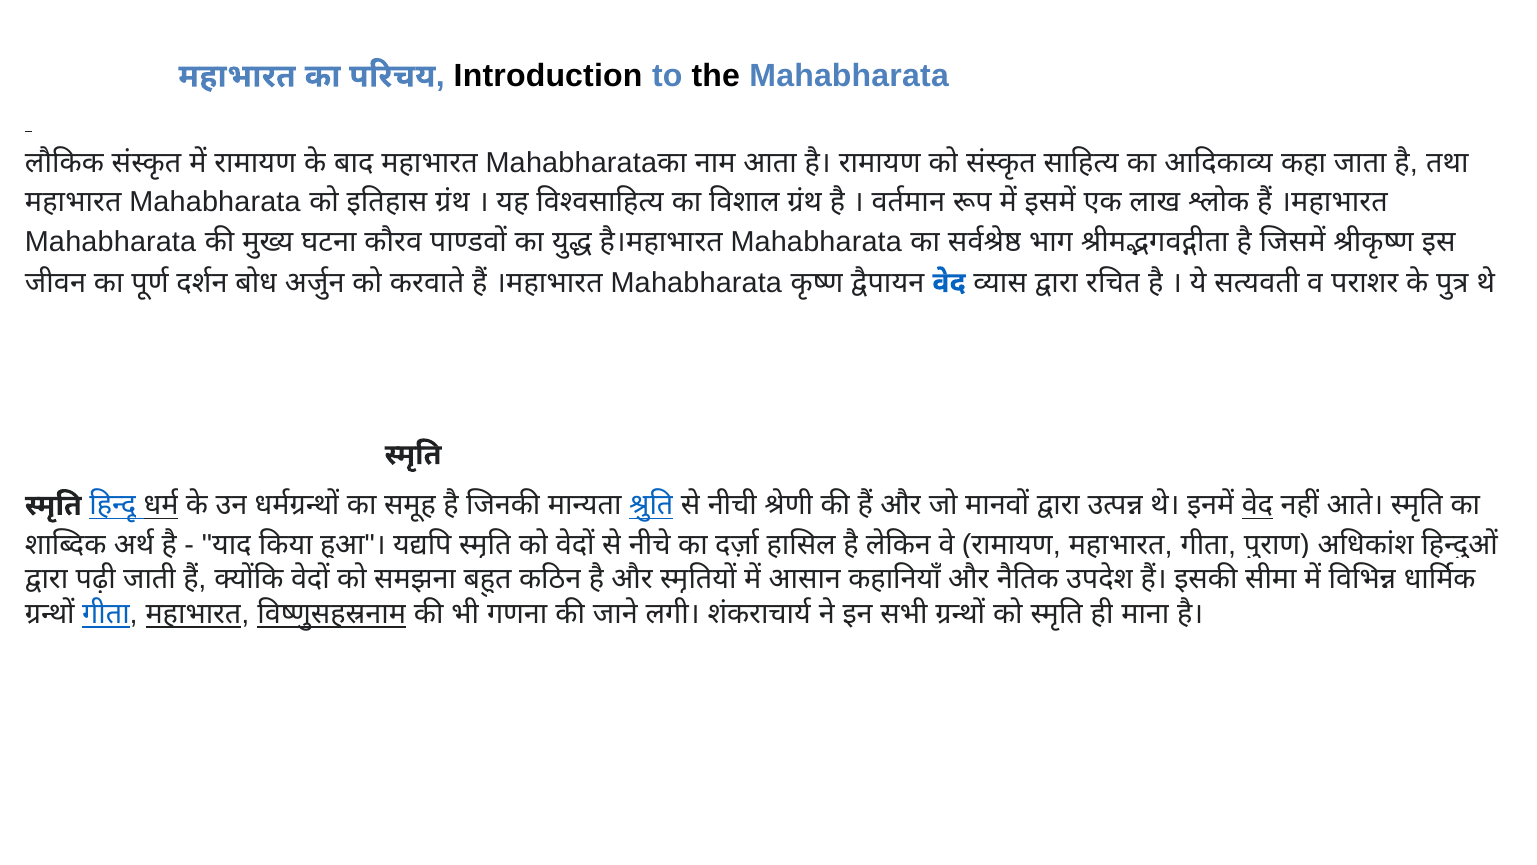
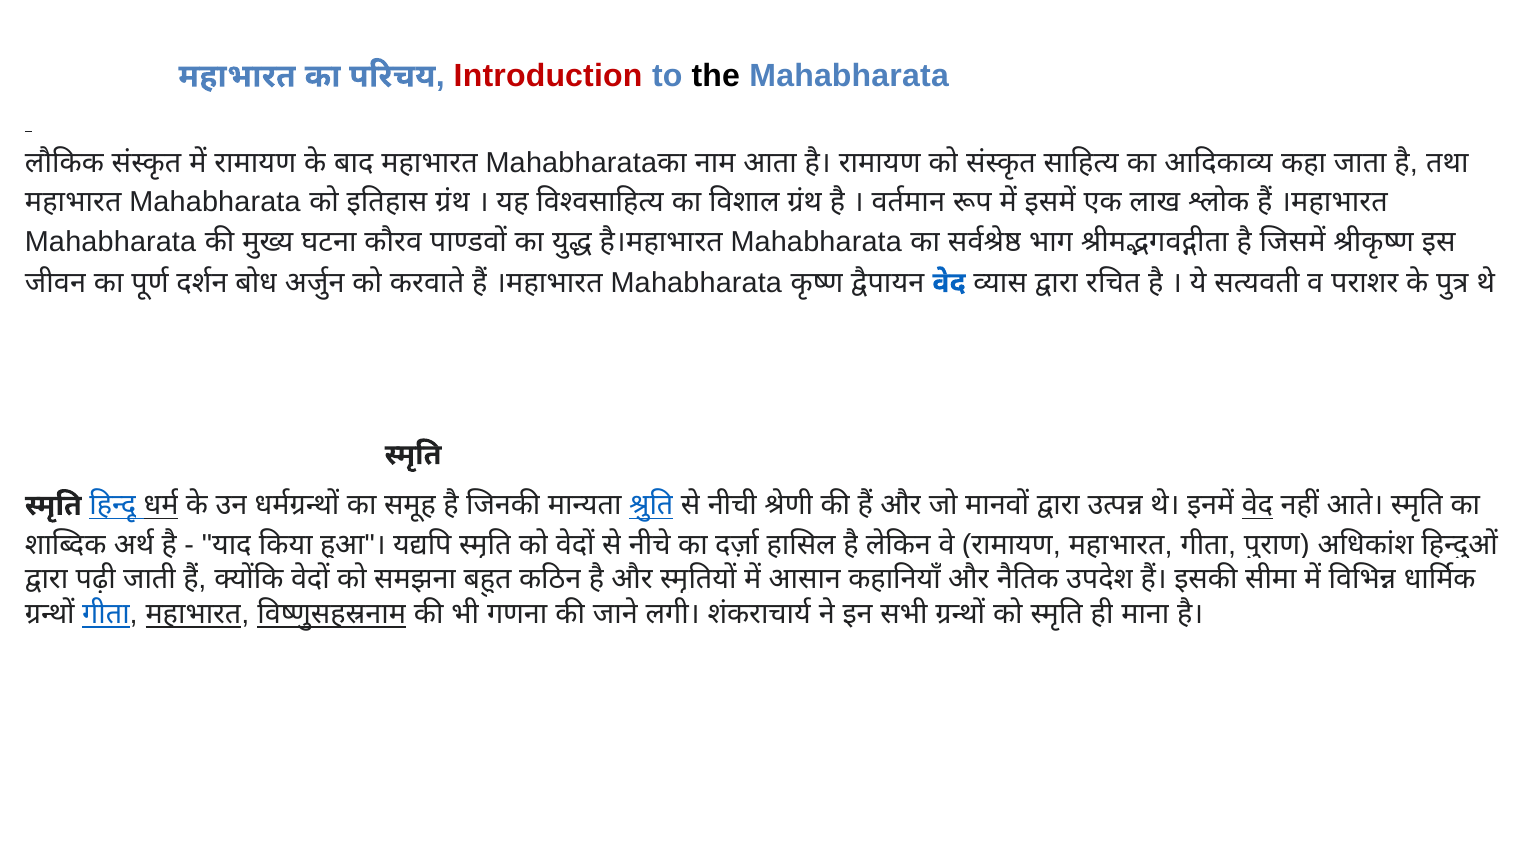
Introduction colour: black -> red
